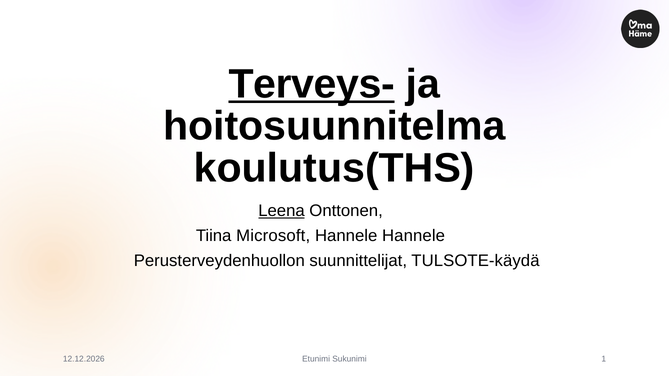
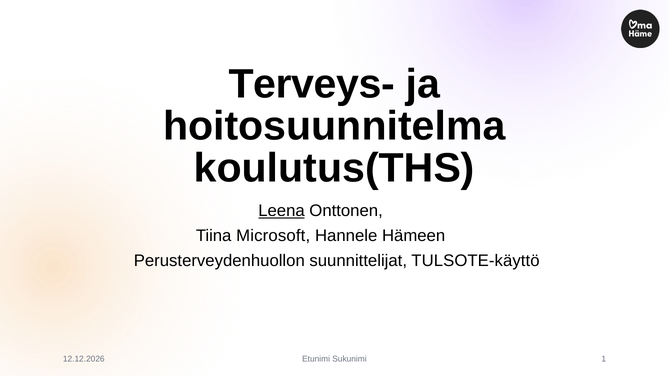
Terveys- underline: present -> none
Hannele Hannele: Hannele -> Hämeen
TULSOTE-käydä: TULSOTE-käydä -> TULSOTE-käyttö
